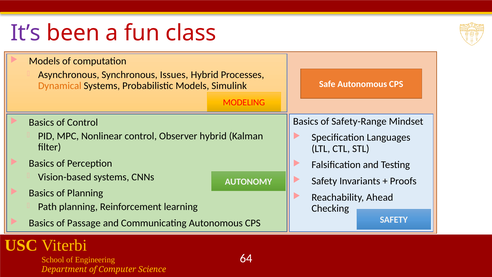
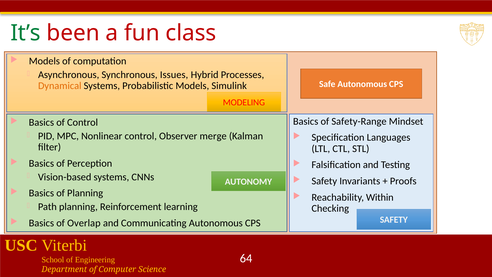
It’s colour: purple -> green
Observer hybrid: hybrid -> merge
Ahead: Ahead -> Within
Passage: Passage -> Overlap
